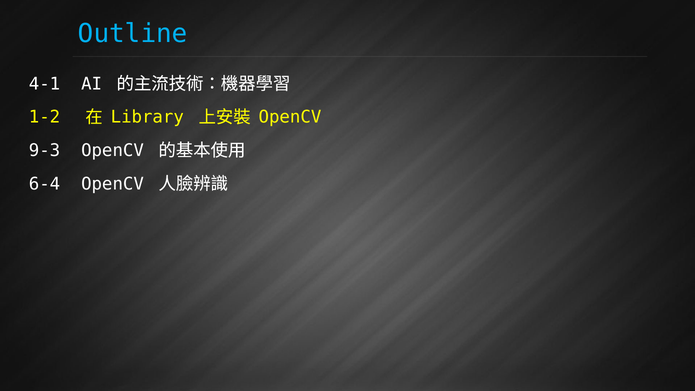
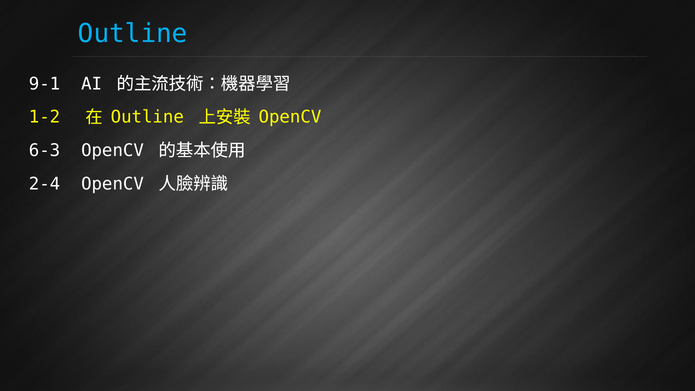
4-1: 4-1 -> 9-1
Library at (147, 117): Library -> Outline
9-3: 9-3 -> 6-3
6-4: 6-4 -> 2-4
